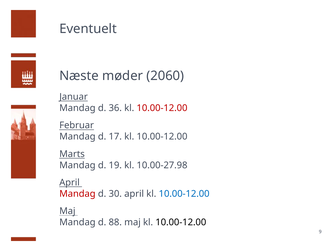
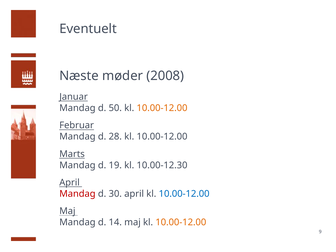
2060: 2060 -> 2008
36: 36 -> 50
10.00-12.00 at (162, 108) colour: red -> orange
17: 17 -> 28
10.00-27.98: 10.00-27.98 -> 10.00-12.30
88: 88 -> 14
10.00-12.00 at (181, 222) colour: black -> orange
